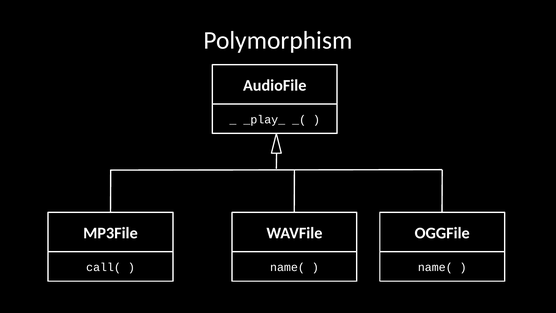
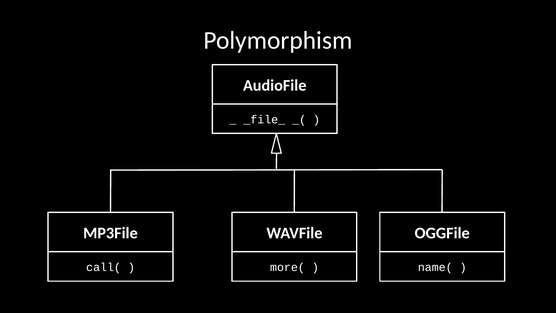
_play_: _play_ -> _file_
name( at (287, 267): name( -> more(
